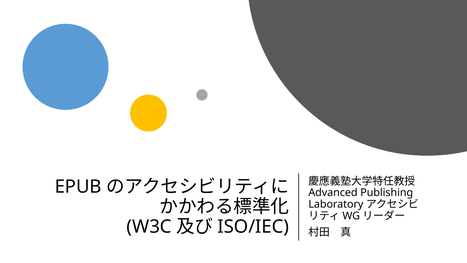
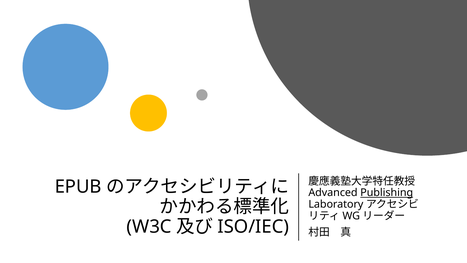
Publishing underline: none -> present
